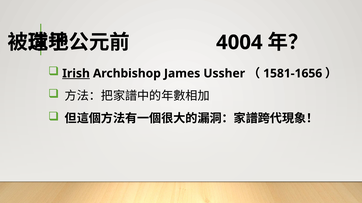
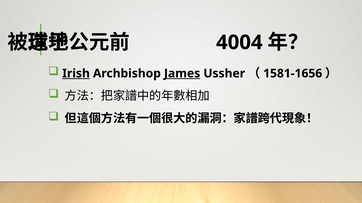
James underline: none -> present
